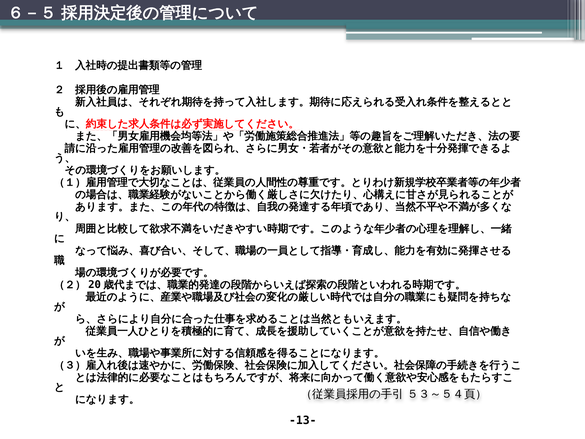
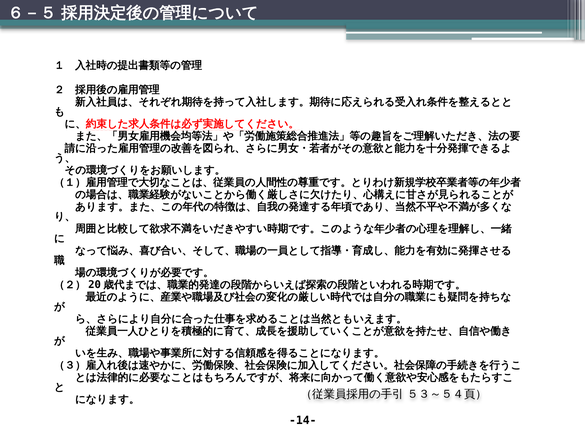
-13-: -13- -> -14-
